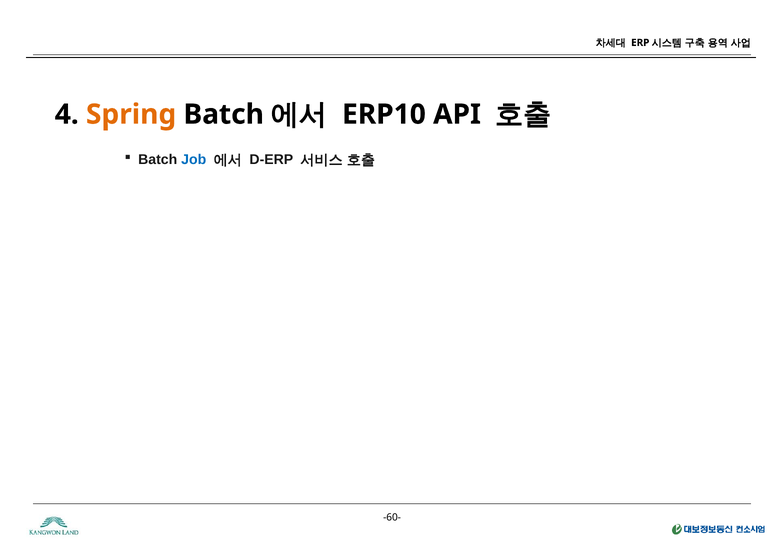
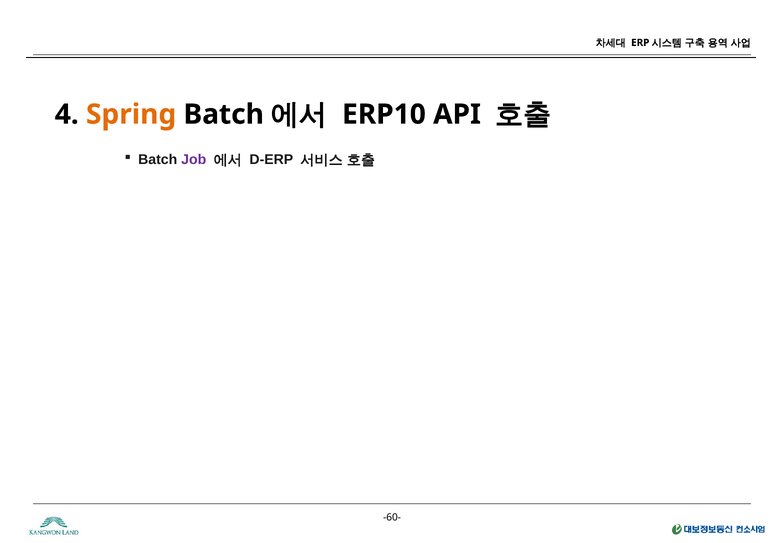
Job colour: blue -> purple
